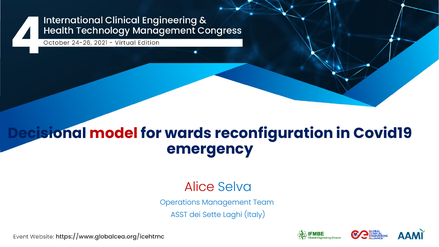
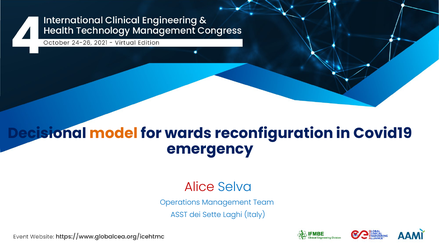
model colour: red -> orange
